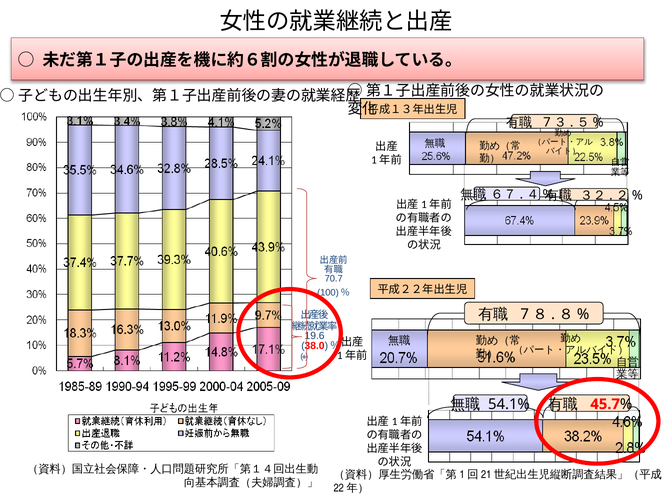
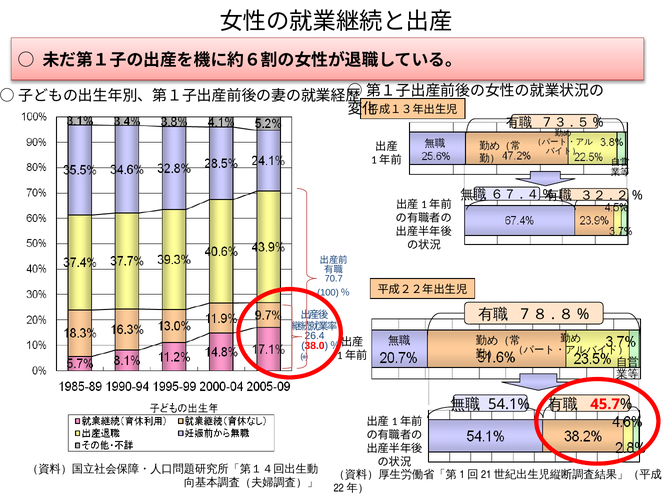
19.6: 19.6 -> 26.4
